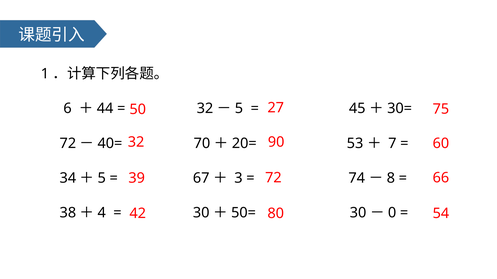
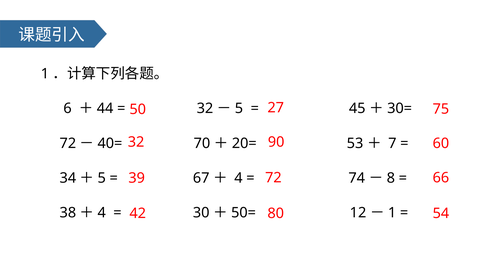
3 at (238, 178): 3 -> 4
30 at (358, 213): 30 -> 12
0 at (392, 213): 0 -> 1
